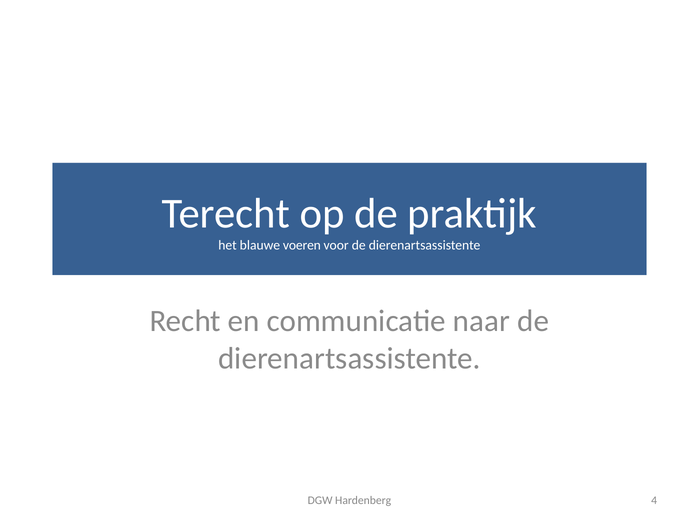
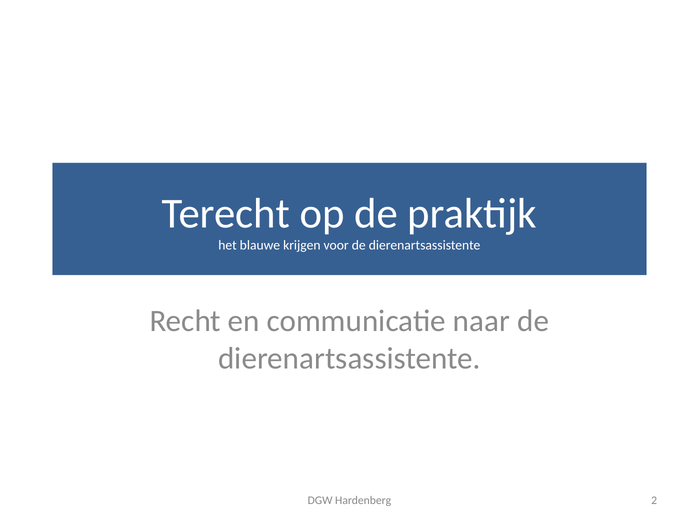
voeren: voeren -> krijgen
4: 4 -> 2
